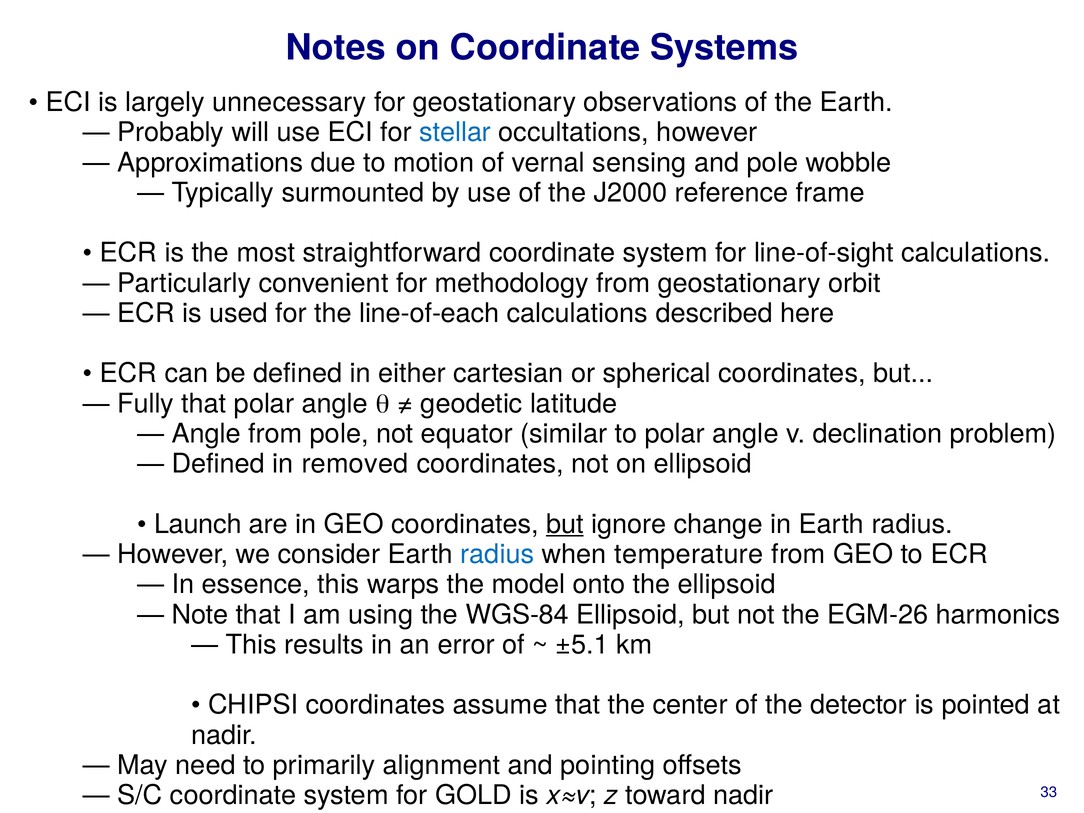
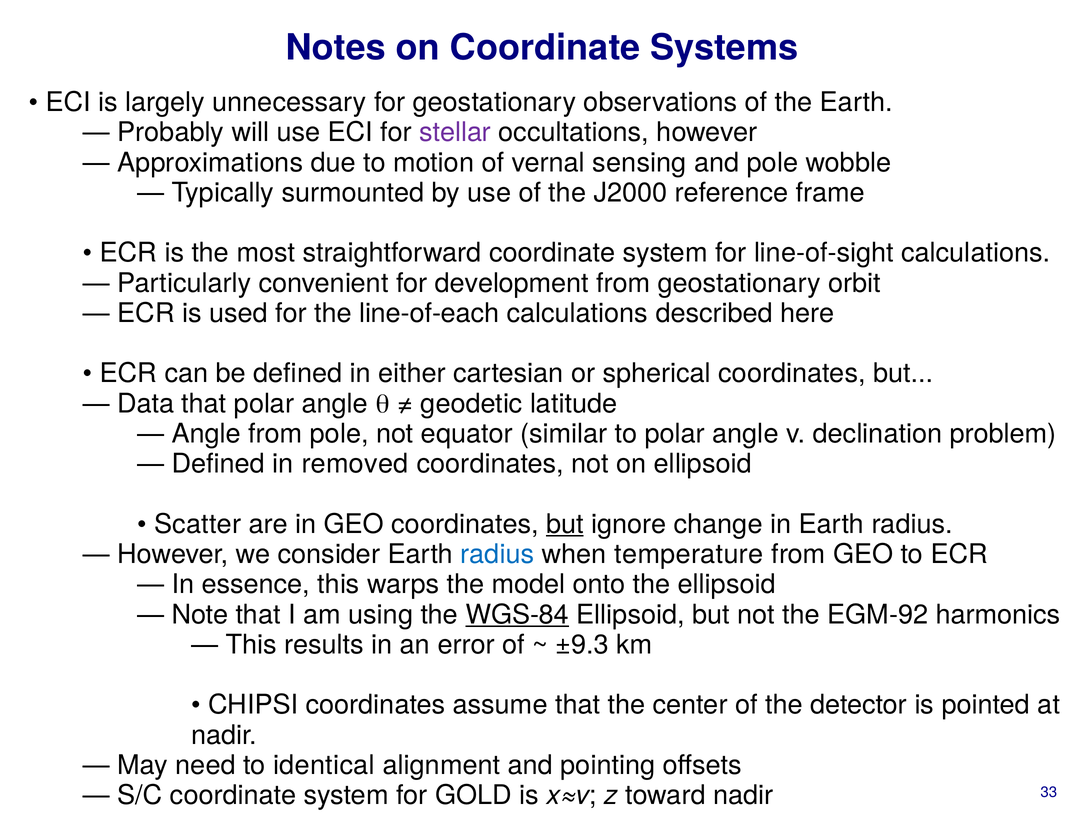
stellar colour: blue -> purple
methodology: methodology -> development
Fully: Fully -> Data
Launch: Launch -> Scatter
WGS-84 underline: none -> present
EGM-26: EGM-26 -> EGM-92
±5.1: ±5.1 -> ±9.3
primarily: primarily -> identical
